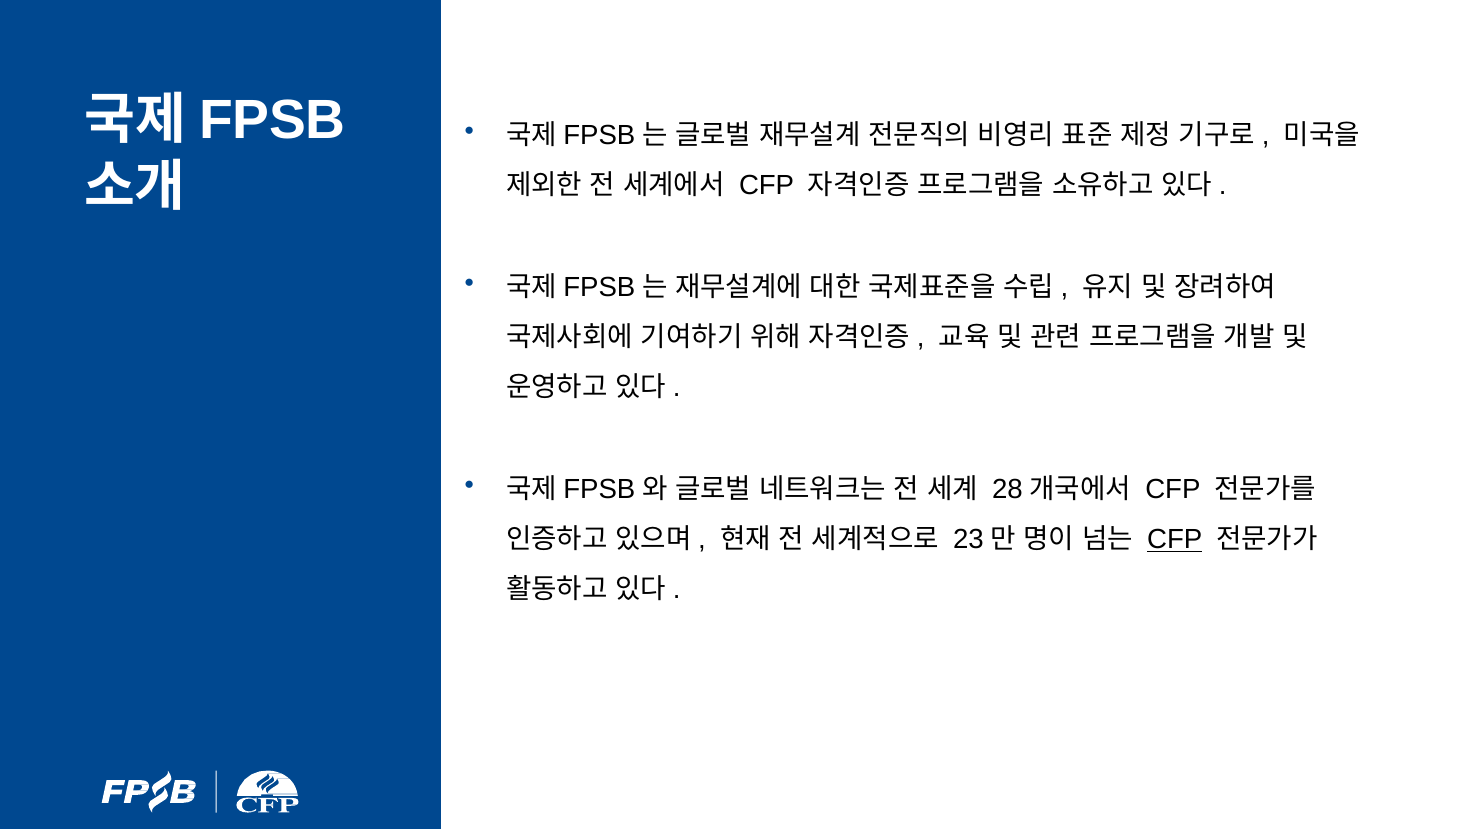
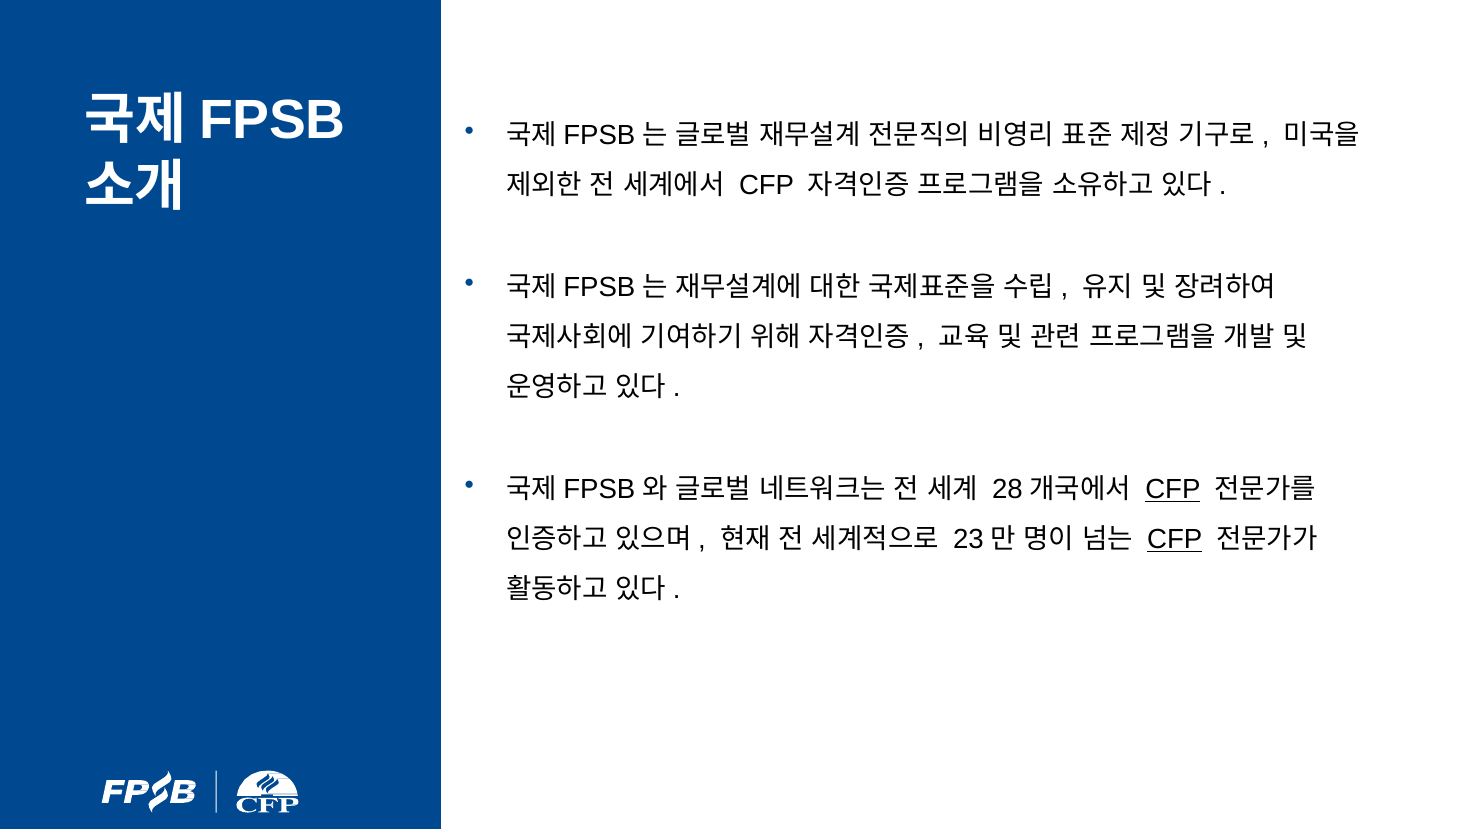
CFP at (1173, 489) underline: none -> present
